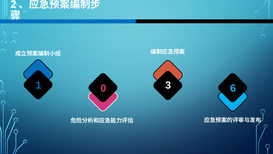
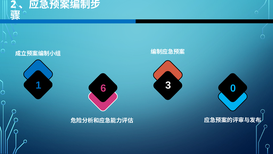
0: 0 -> 6
6: 6 -> 0
